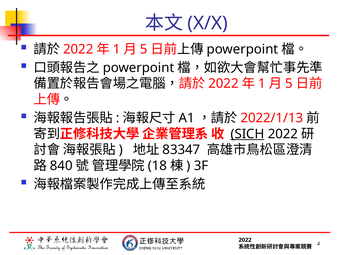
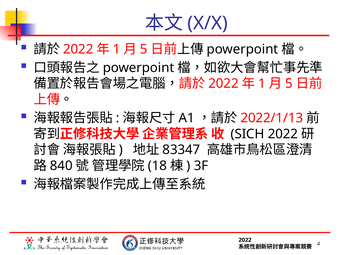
SICH underline: present -> none
